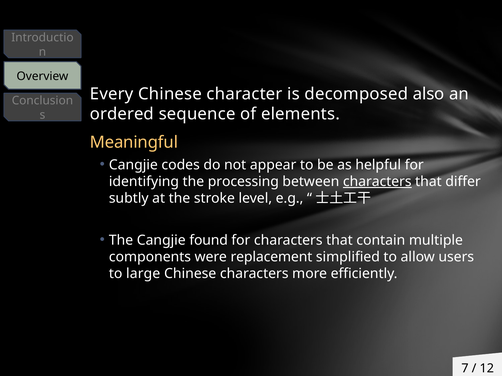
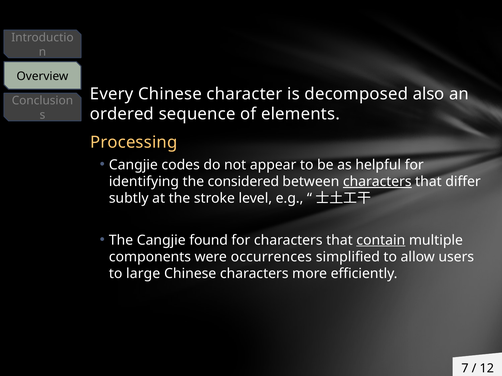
Meaningful: Meaningful -> Processing
processing: processing -> considered
contain underline: none -> present
replacement: replacement -> occurrences
